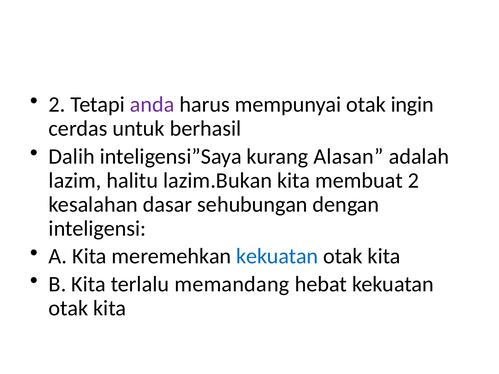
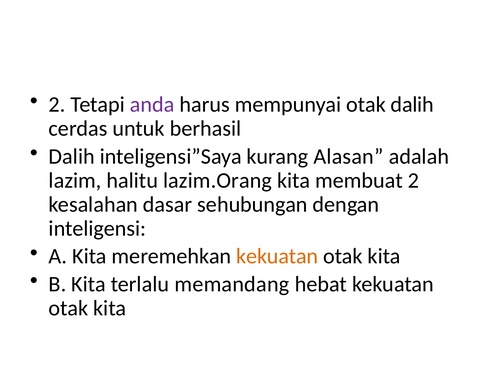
otak ingin: ingin -> dalih
lazim.Bukan: lazim.Bukan -> lazim.Orang
kekuatan at (277, 256) colour: blue -> orange
